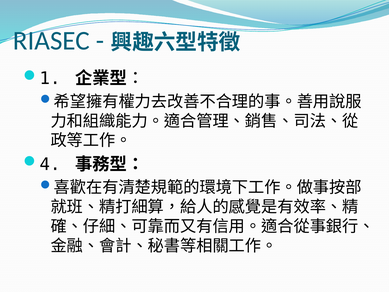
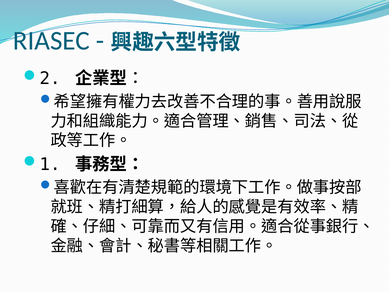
1: 1 -> 2
4: 4 -> 1
